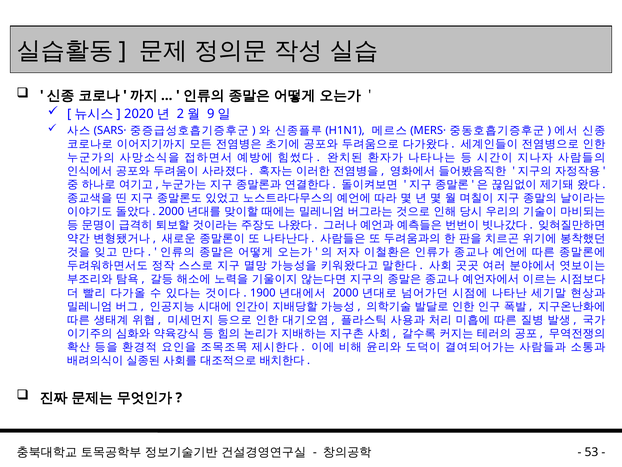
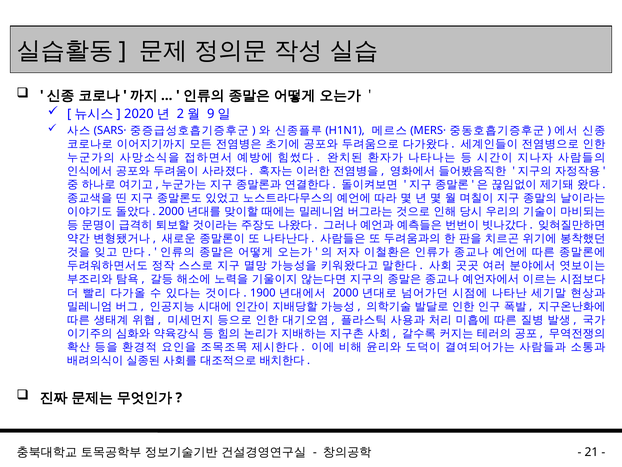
53: 53 -> 21
